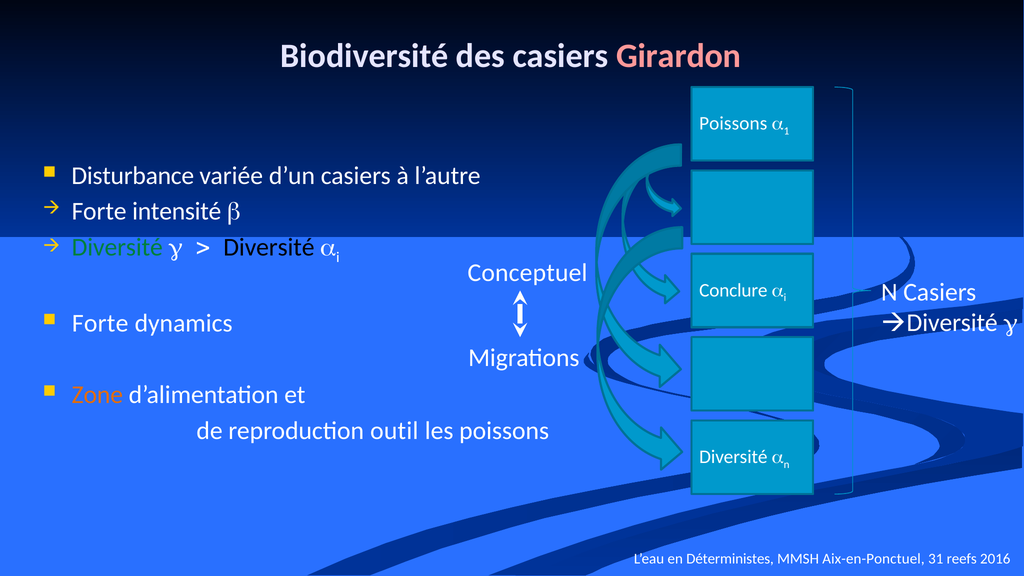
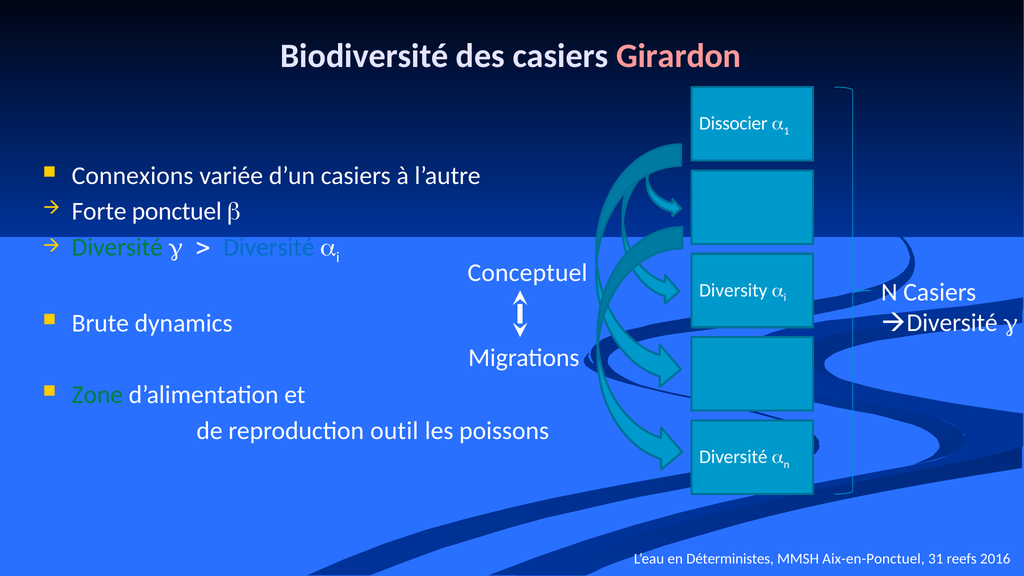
Poissons at (733, 124): Poissons -> Dissocier
Disturbance: Disturbance -> Connexions
intensité: intensité -> ponctuel
Diversité at (269, 247) colour: black -> blue
Conclure: Conclure -> Diversity
Forte at (100, 323): Forte -> Brute
Zone colour: orange -> green
